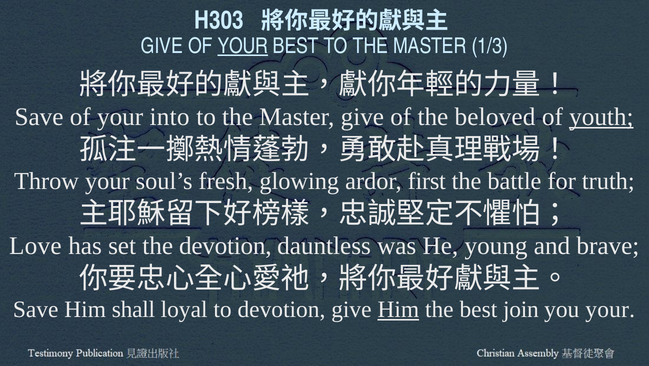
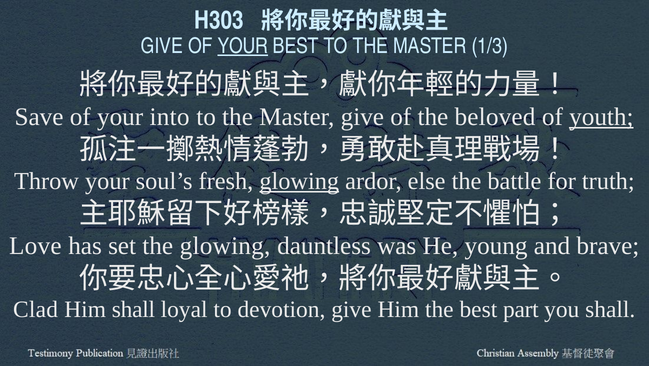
glowing at (299, 181) underline: none -> present
first: first -> else
the devotion: devotion -> glowing
Save at (36, 309): Save -> Clad
Him at (398, 309) underline: present -> none
join: join -> part
you your: your -> shall
